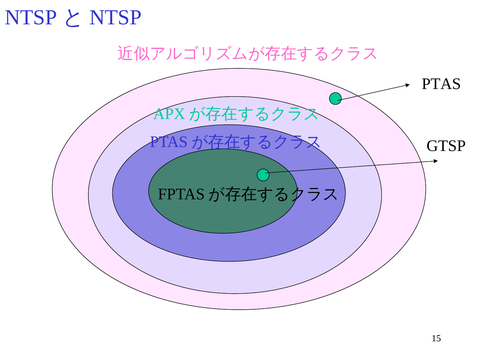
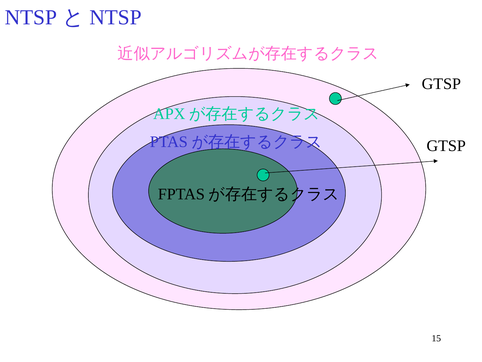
PTAS at (441, 84): PTAS -> GTSP
